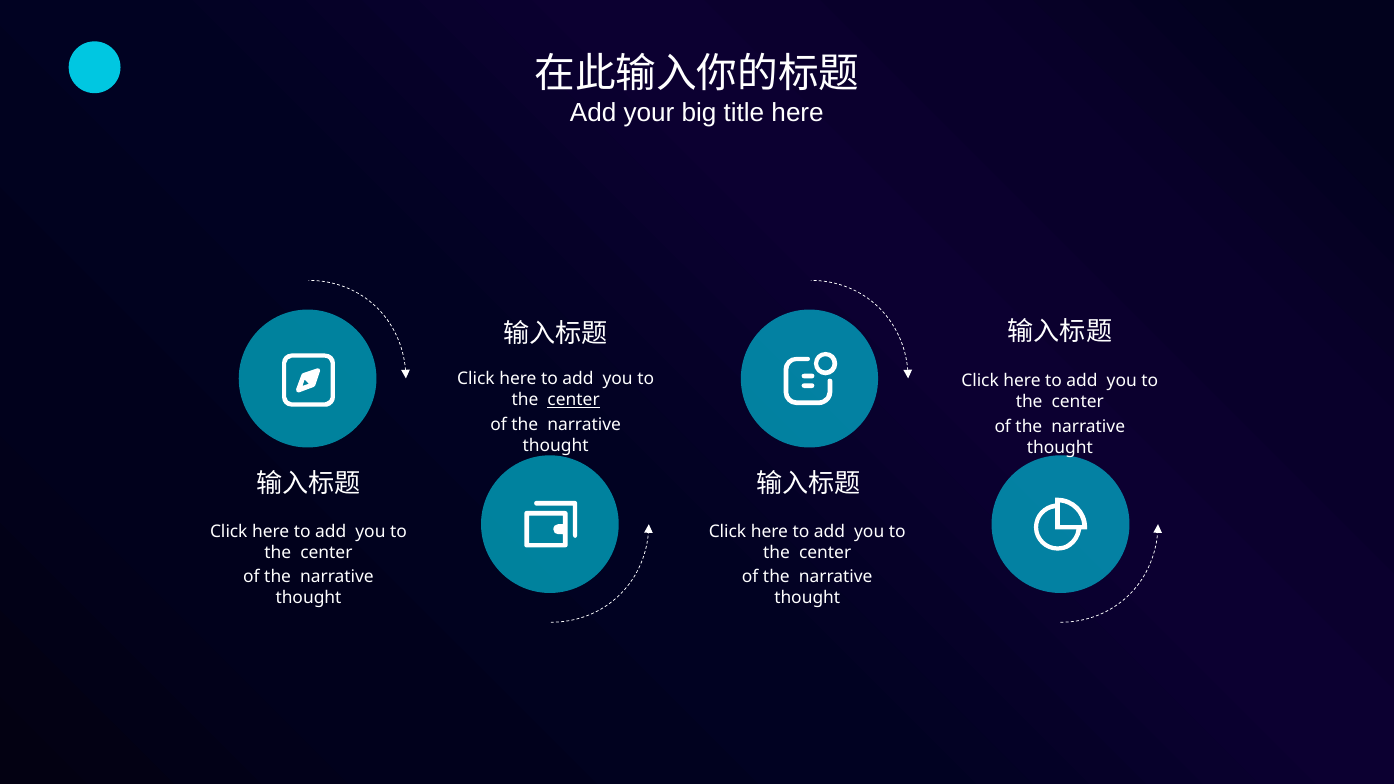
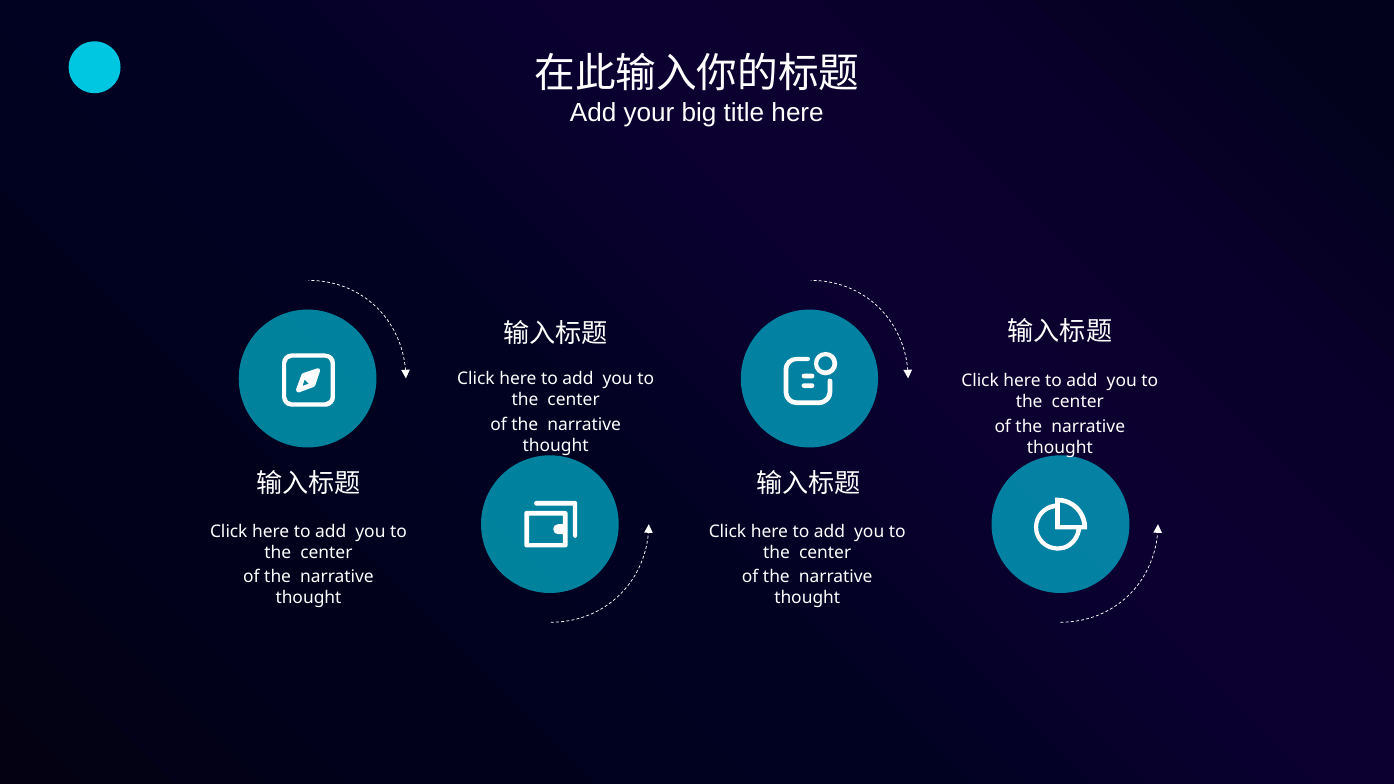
center at (574, 400) underline: present -> none
